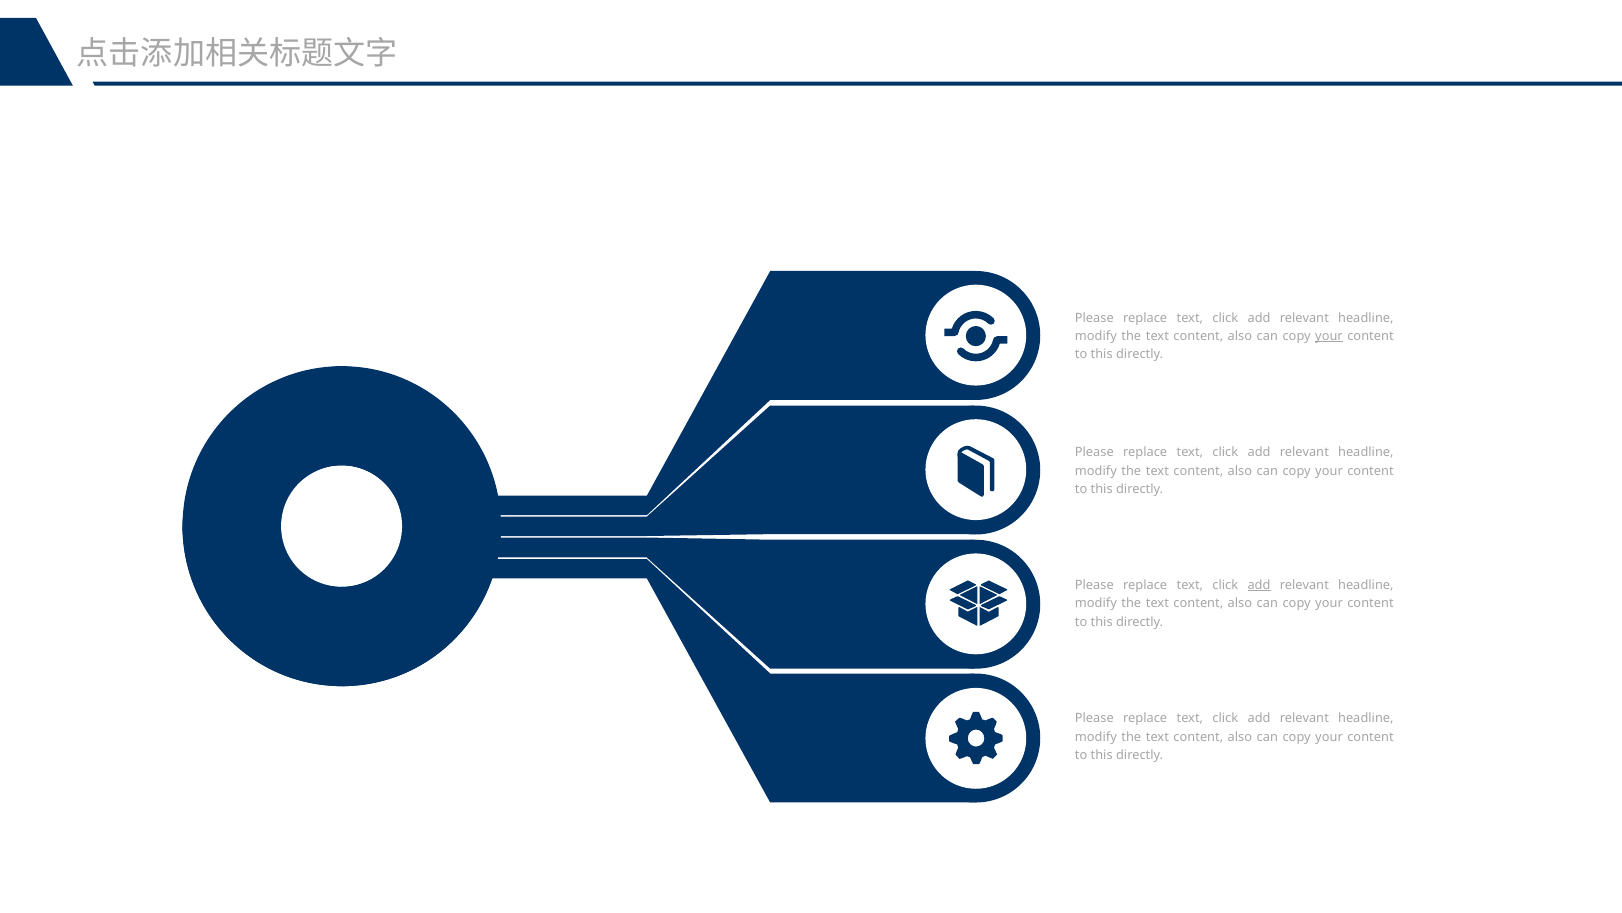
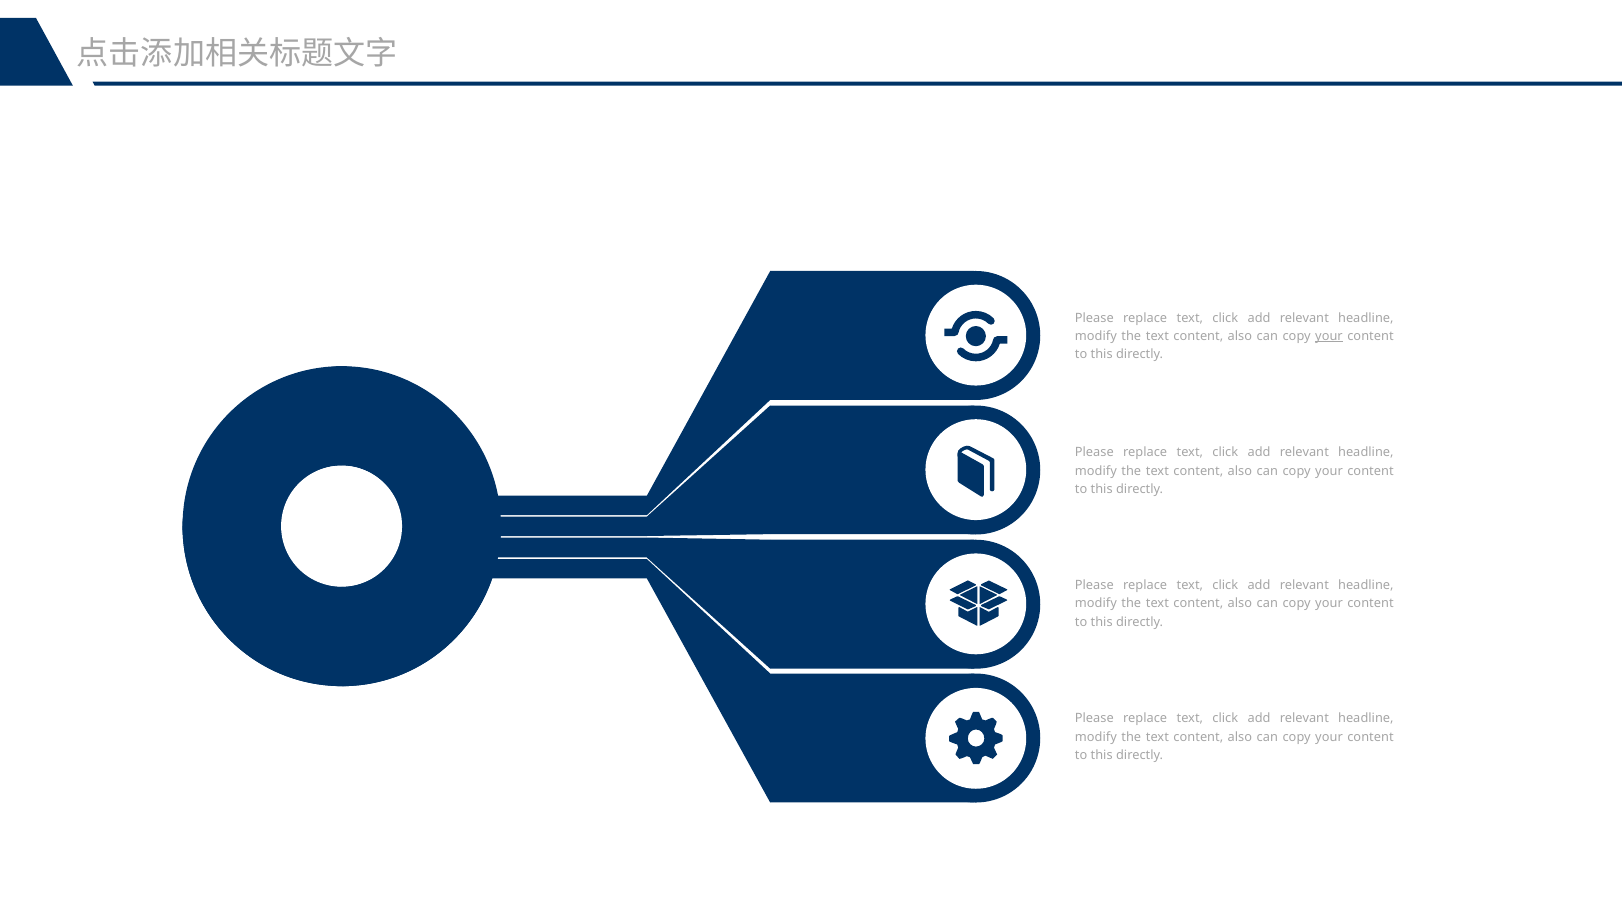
add at (1259, 585) underline: present -> none
